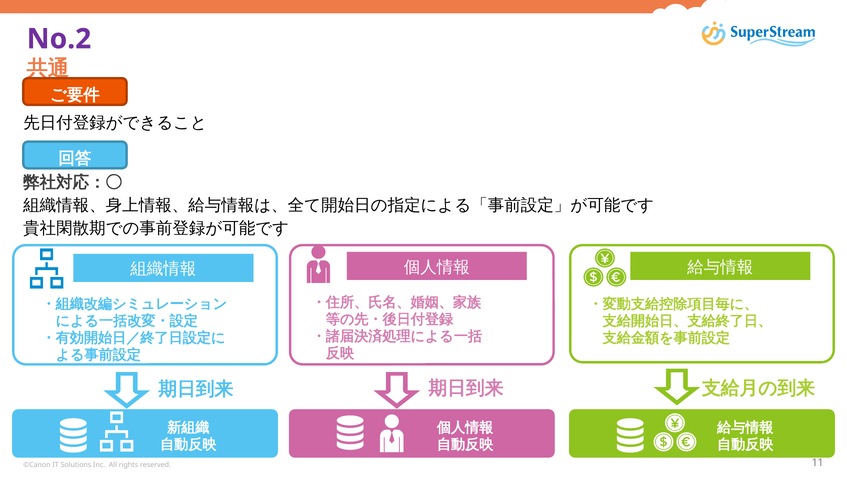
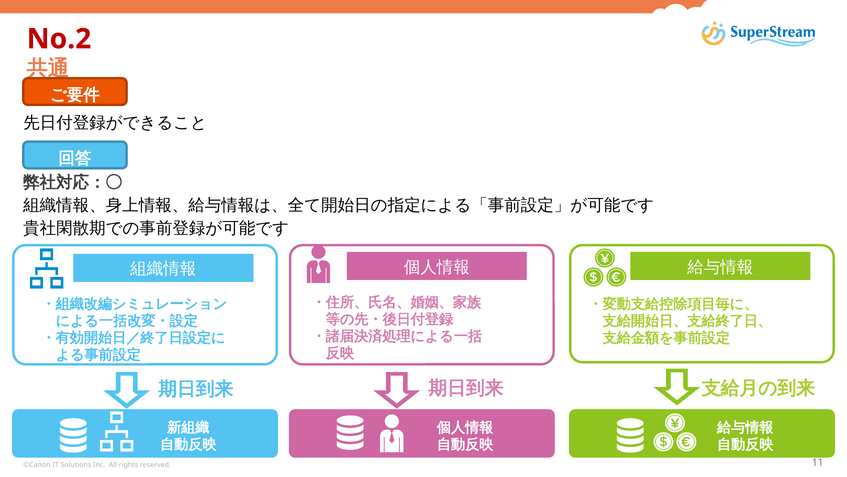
No.2 colour: purple -> red
